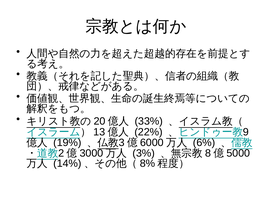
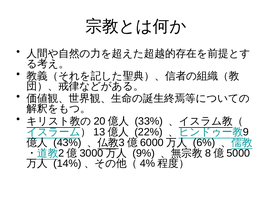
19%: 19% -> 43%
3%: 3% -> 9%
8%: 8% -> 4%
